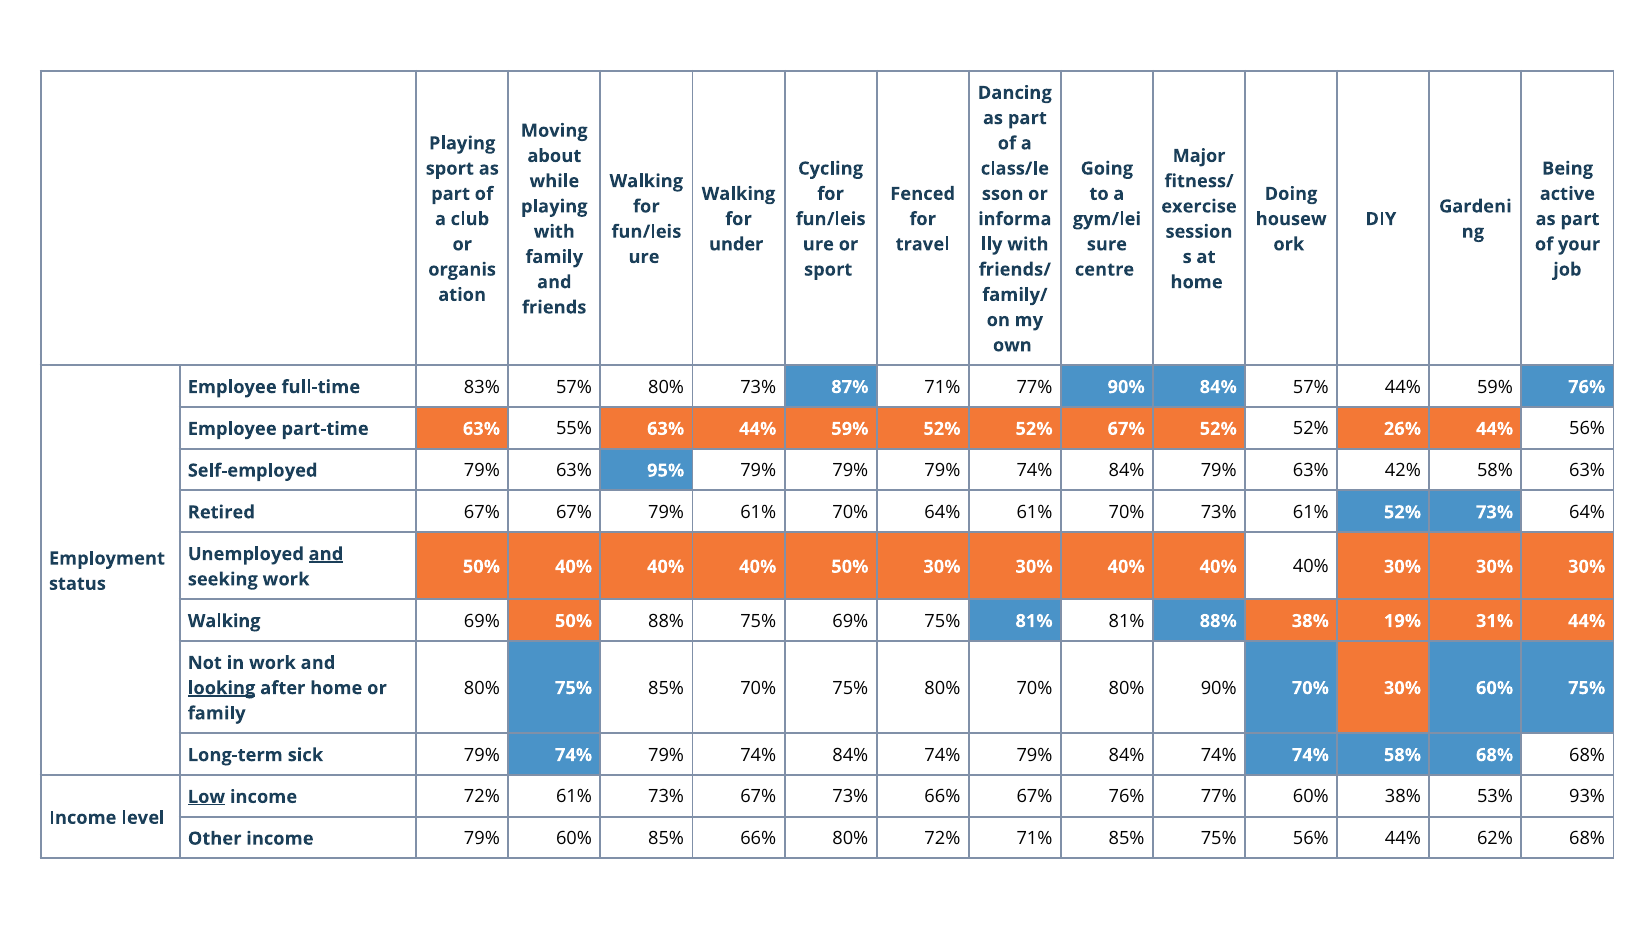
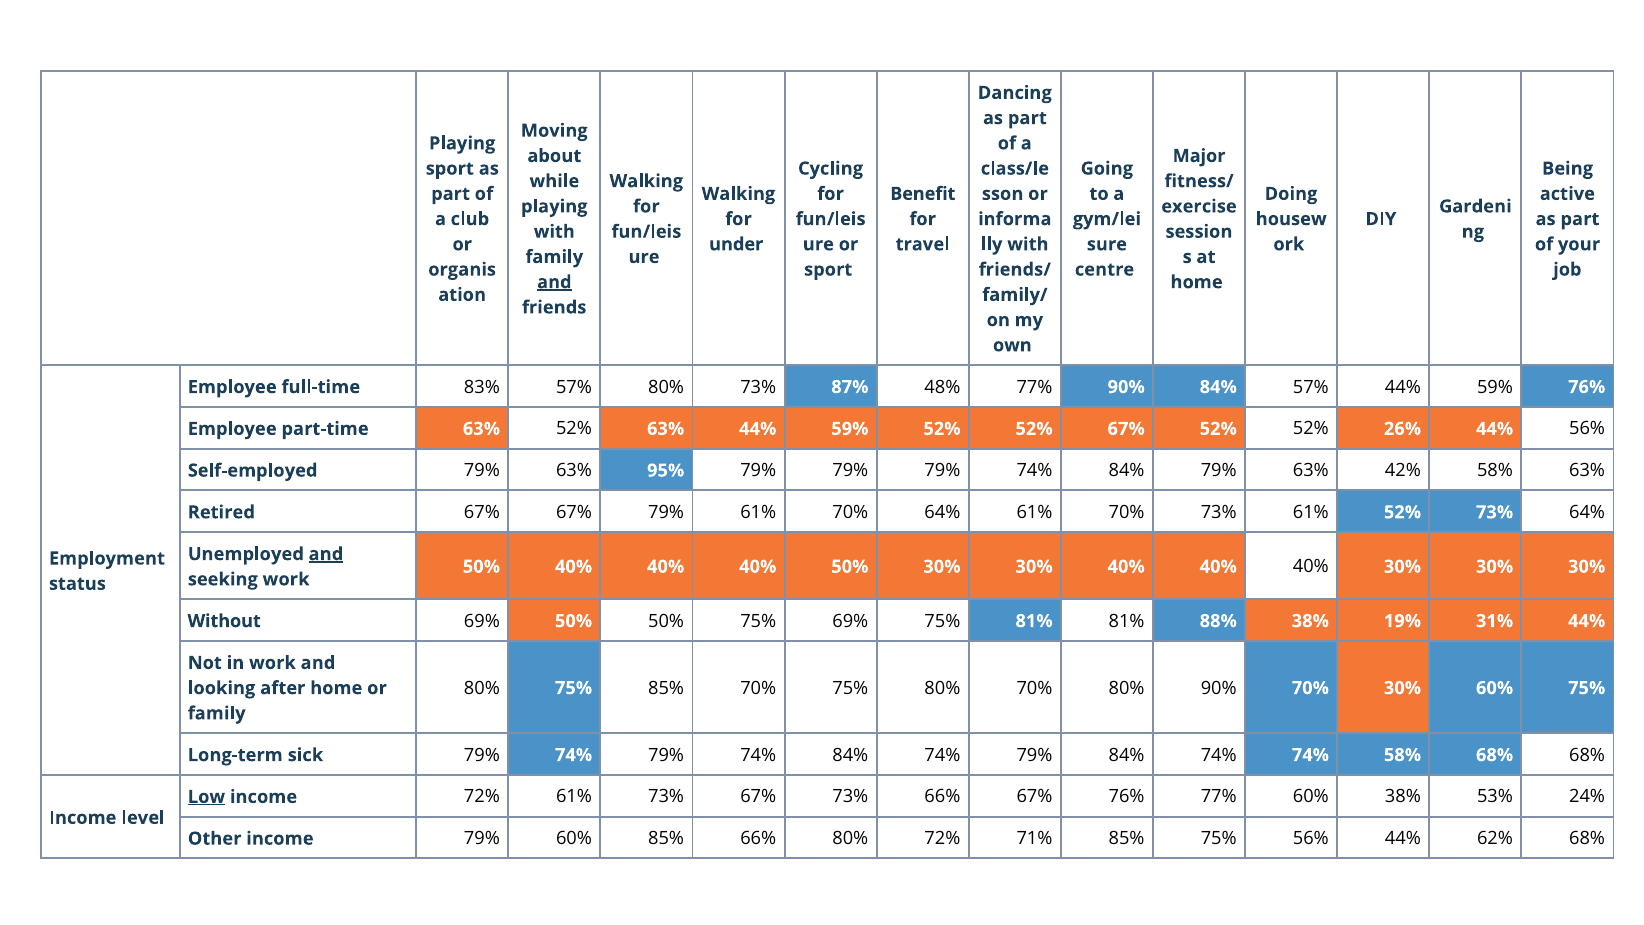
Fenced: Fenced -> Benefit
and at (554, 282) underline: none -> present
87% 71%: 71% -> 48%
63% 55%: 55% -> 52%
Walking at (224, 621): Walking -> Without
50% 88%: 88% -> 50%
looking underline: present -> none
93%: 93% -> 24%
